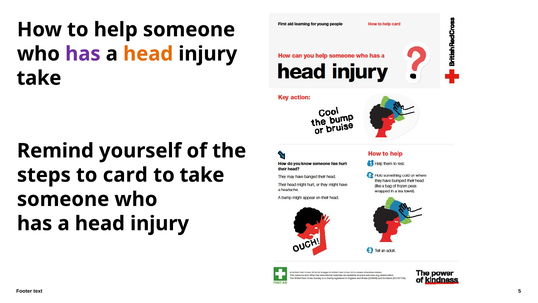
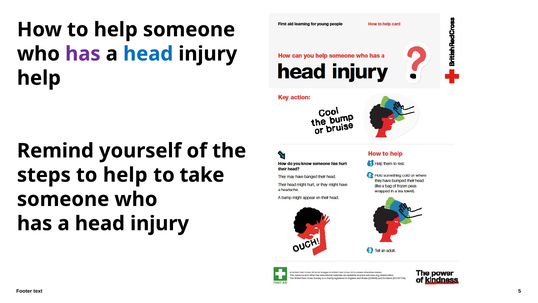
head at (148, 54) colour: orange -> blue
take at (39, 78): take -> help
steps to card: card -> help
